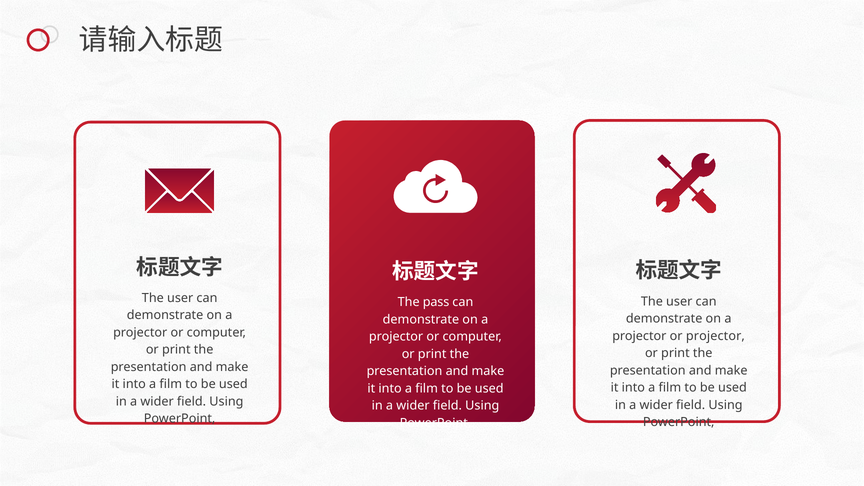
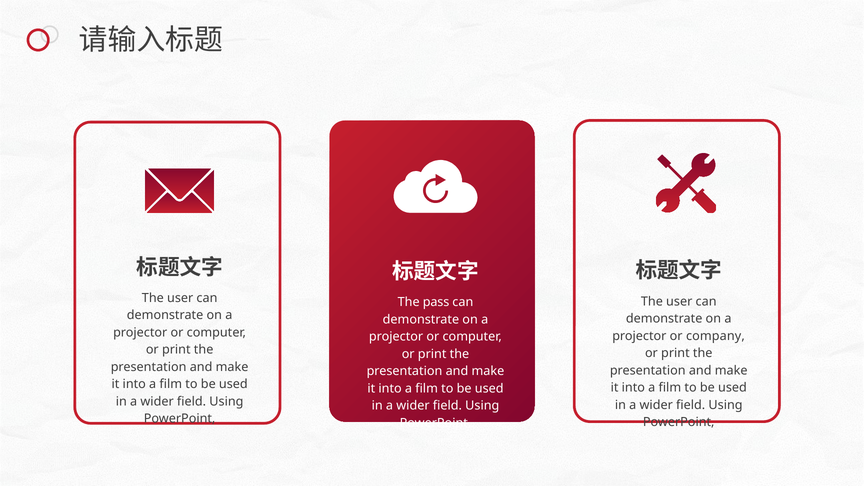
or projector: projector -> company
